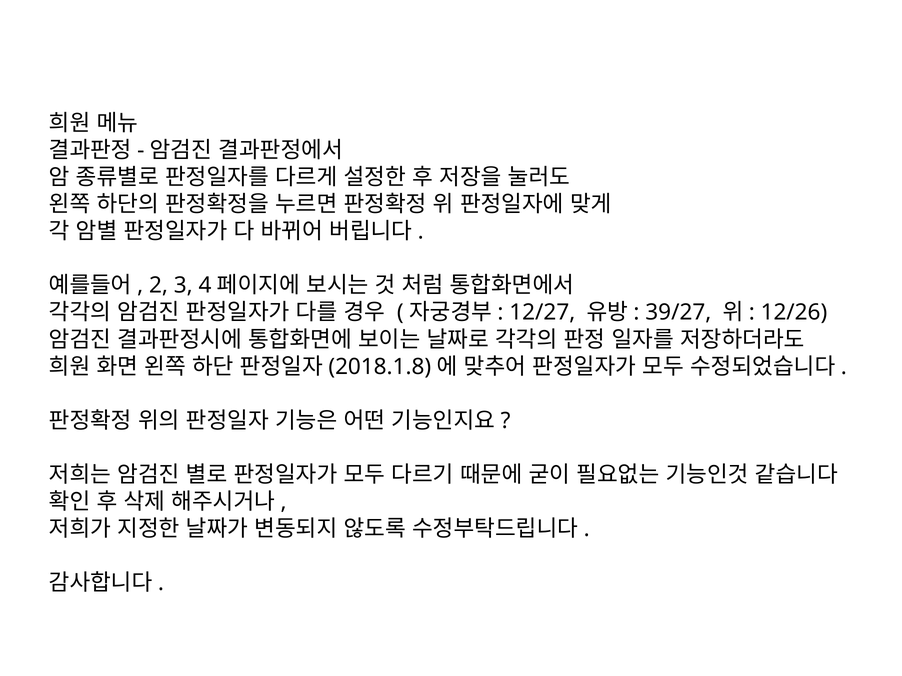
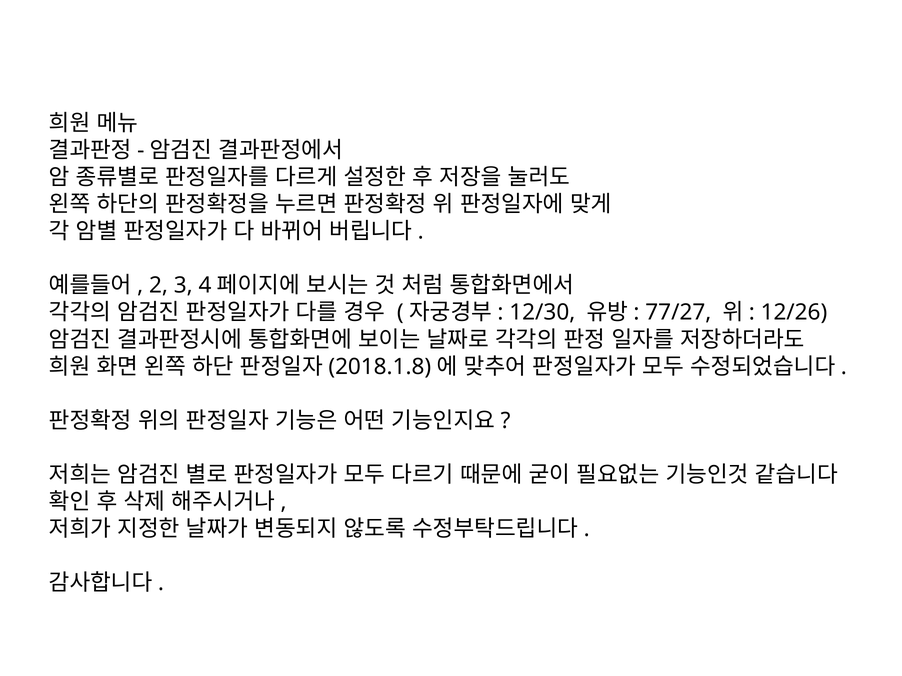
12/27: 12/27 -> 12/30
39/27: 39/27 -> 77/27
